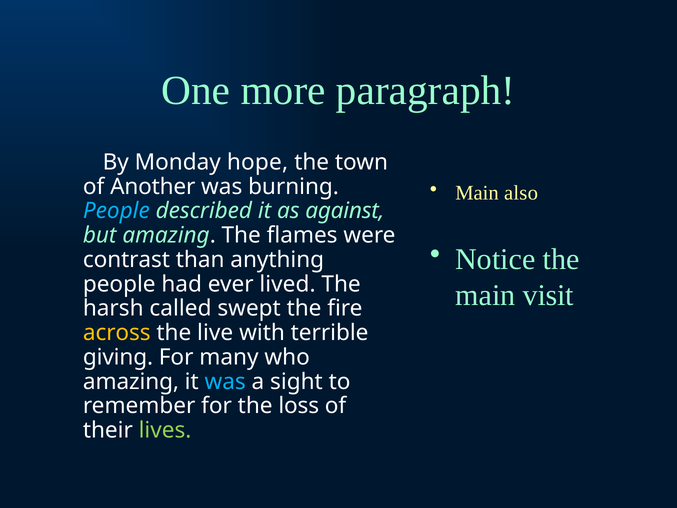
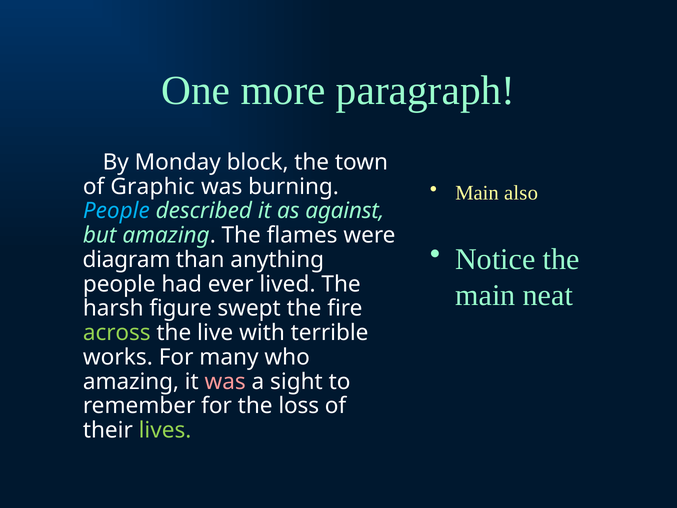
hope: hope -> block
Another: Another -> Graphic
contrast: contrast -> diagram
visit: visit -> neat
called: called -> figure
across colour: yellow -> light green
giving: giving -> works
was at (225, 381) colour: light blue -> pink
